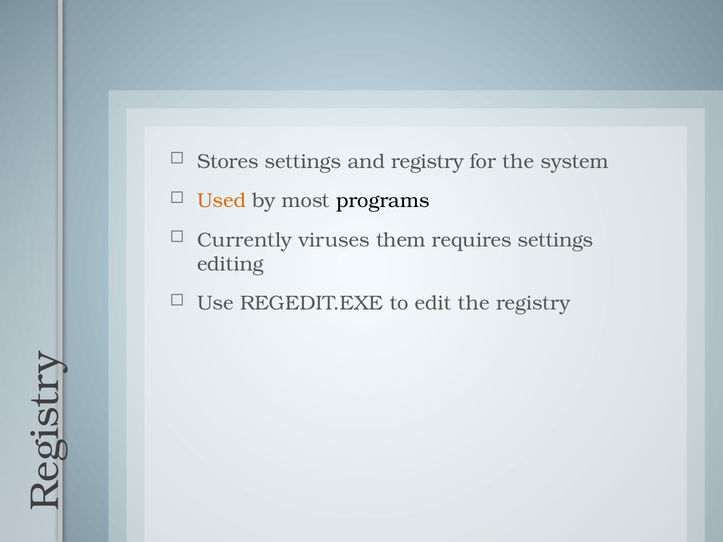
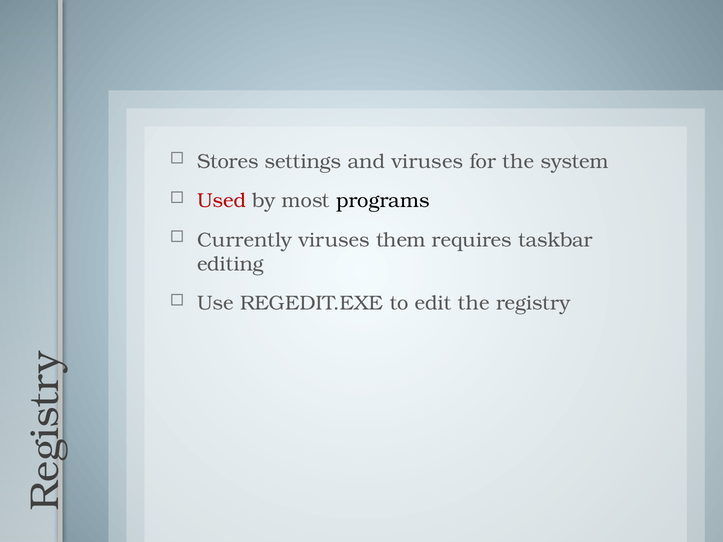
and registry: registry -> viruses
Used colour: orange -> red
requires settings: settings -> taskbar
